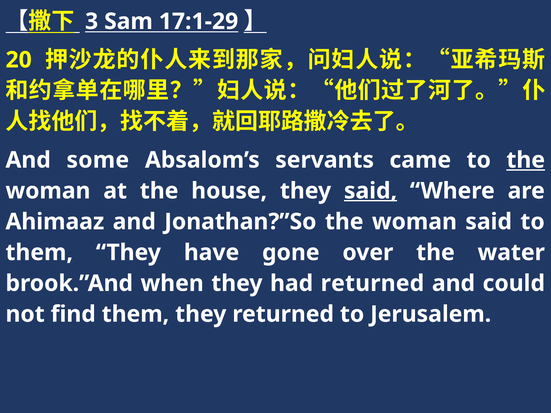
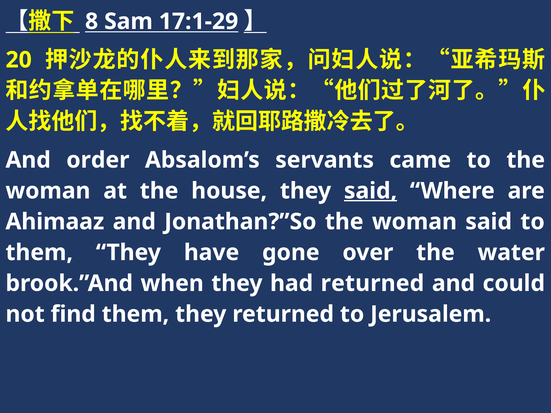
3: 3 -> 8
some: some -> order
the at (526, 160) underline: present -> none
